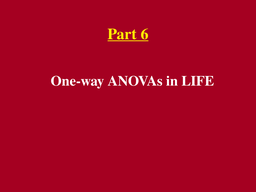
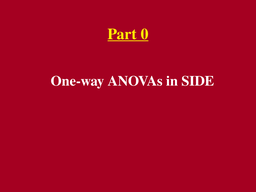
6: 6 -> 0
LIFE: LIFE -> SIDE
